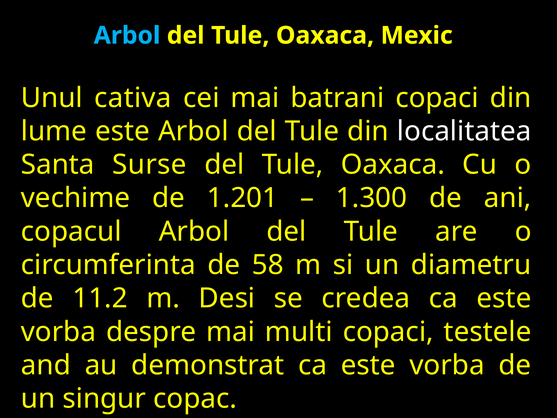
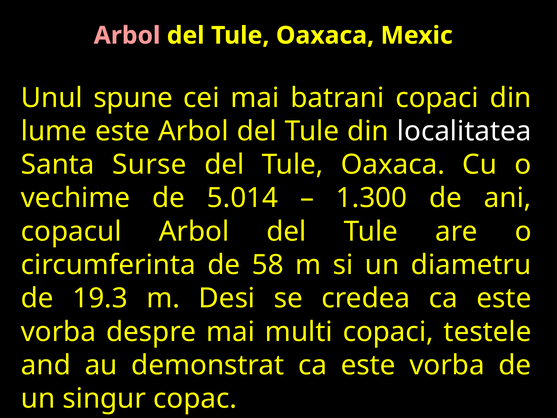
Arbol at (127, 35) colour: light blue -> pink
cativa: cativa -> spune
1.201: 1.201 -> 5.014
11.2: 11.2 -> 19.3
